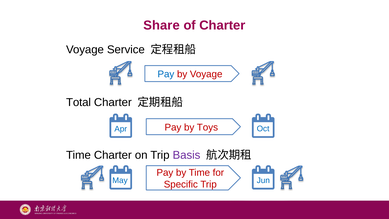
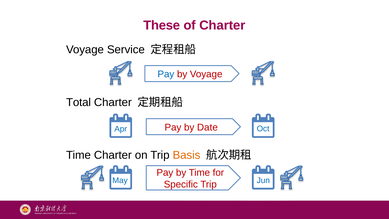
Share: Share -> These
Toys: Toys -> Date
Basis colour: purple -> orange
